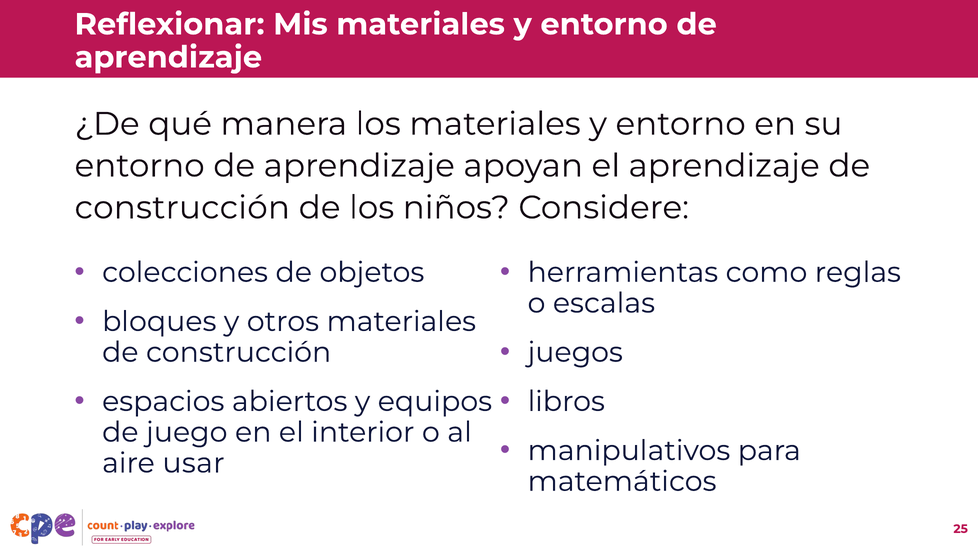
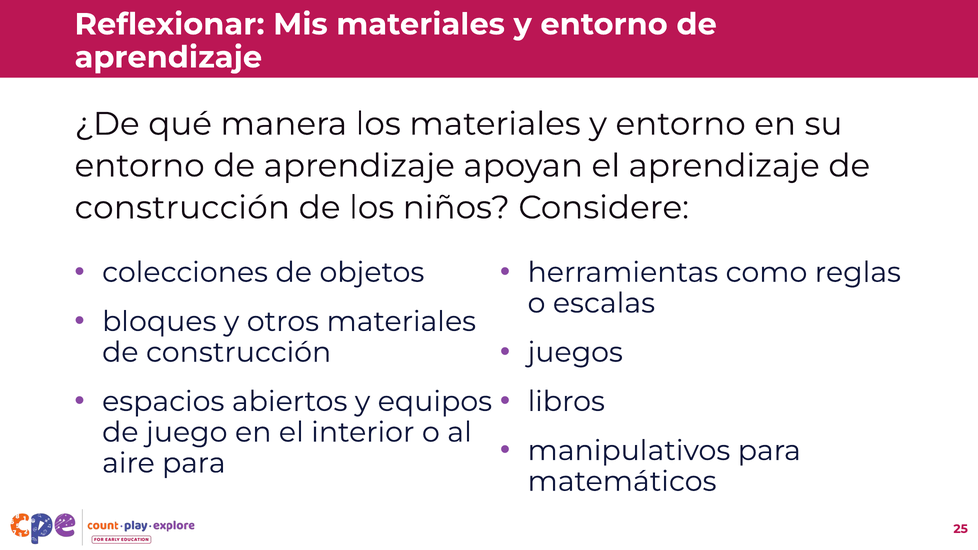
aire usar: usar -> para
